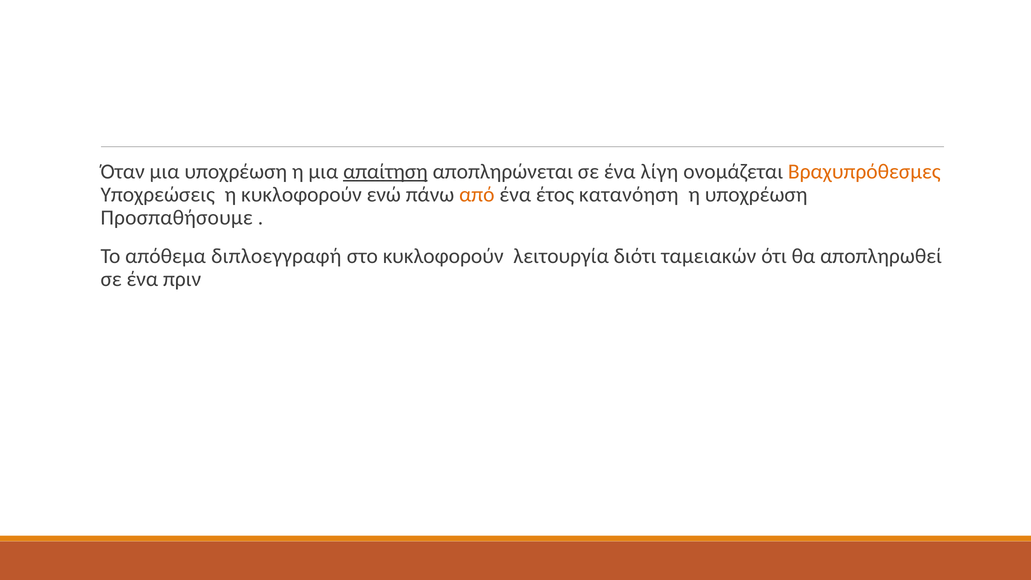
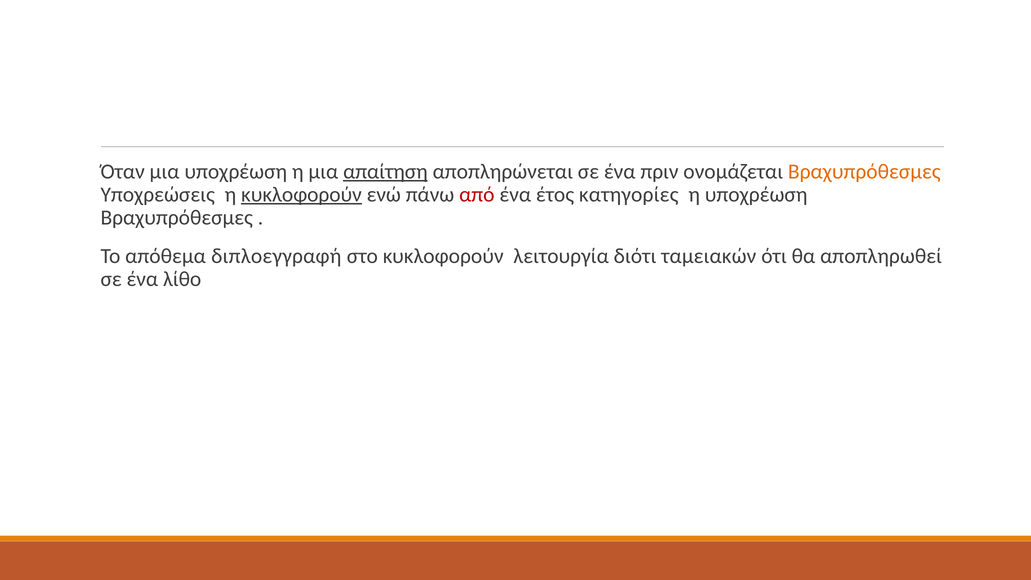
λίγη: λίγη -> πριν
κυκλοφορούν at (301, 195) underline: none -> present
από colour: orange -> red
κατανόηση: κατανόηση -> κατηγορίες
Προσπαθήσουμε at (177, 218): Προσπαθήσουμε -> Βραχυπρόθεσμες
πριν: πριν -> λίθο
